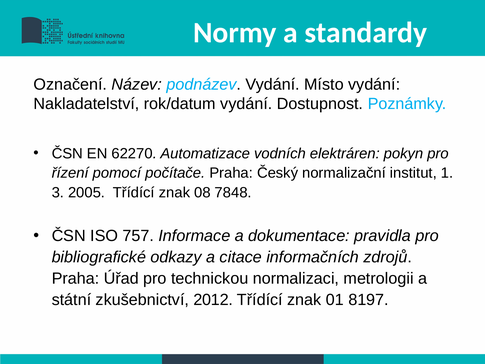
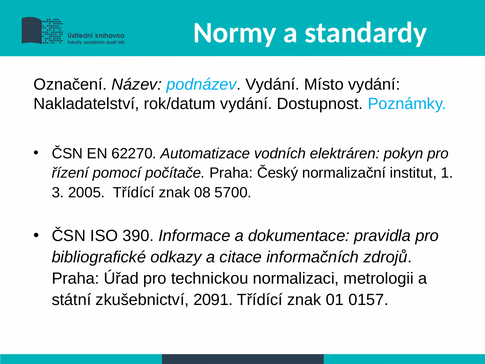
7848: 7848 -> 5700
757: 757 -> 390
2012: 2012 -> 2091
8197: 8197 -> 0157
